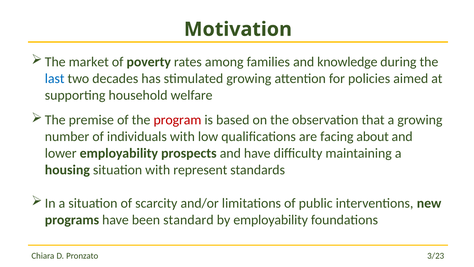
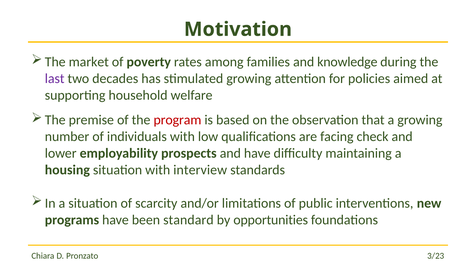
last colour: blue -> purple
about: about -> check
represent: represent -> interview
by employability: employability -> opportunities
